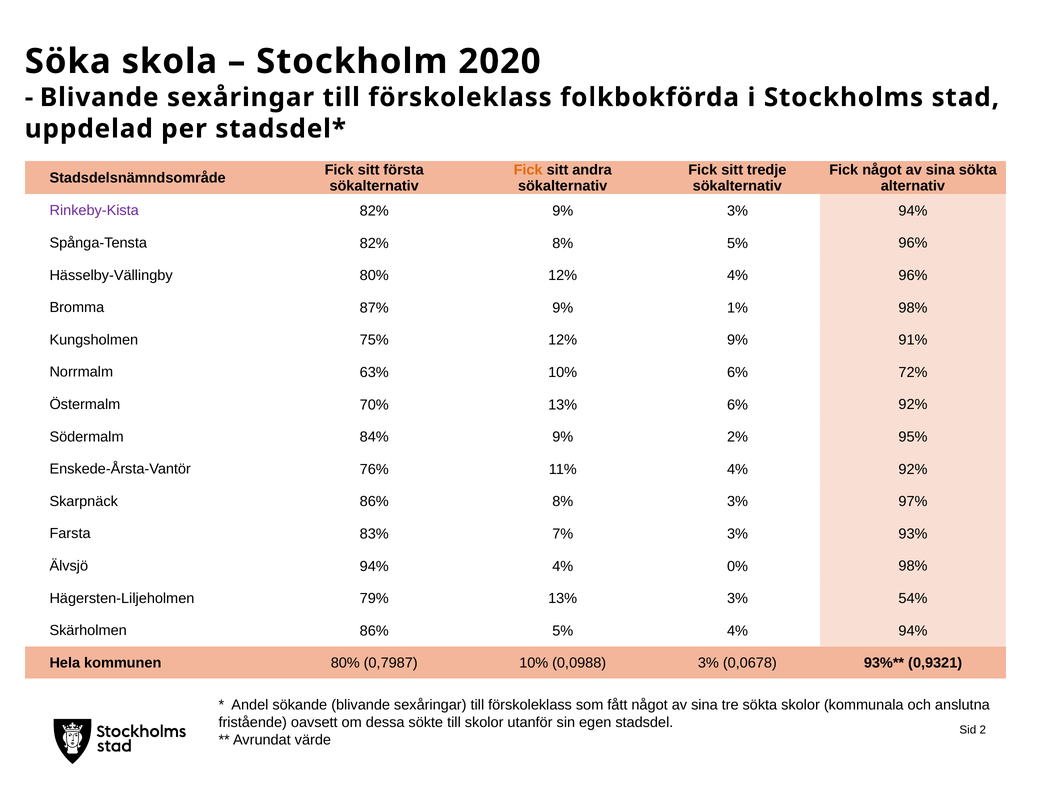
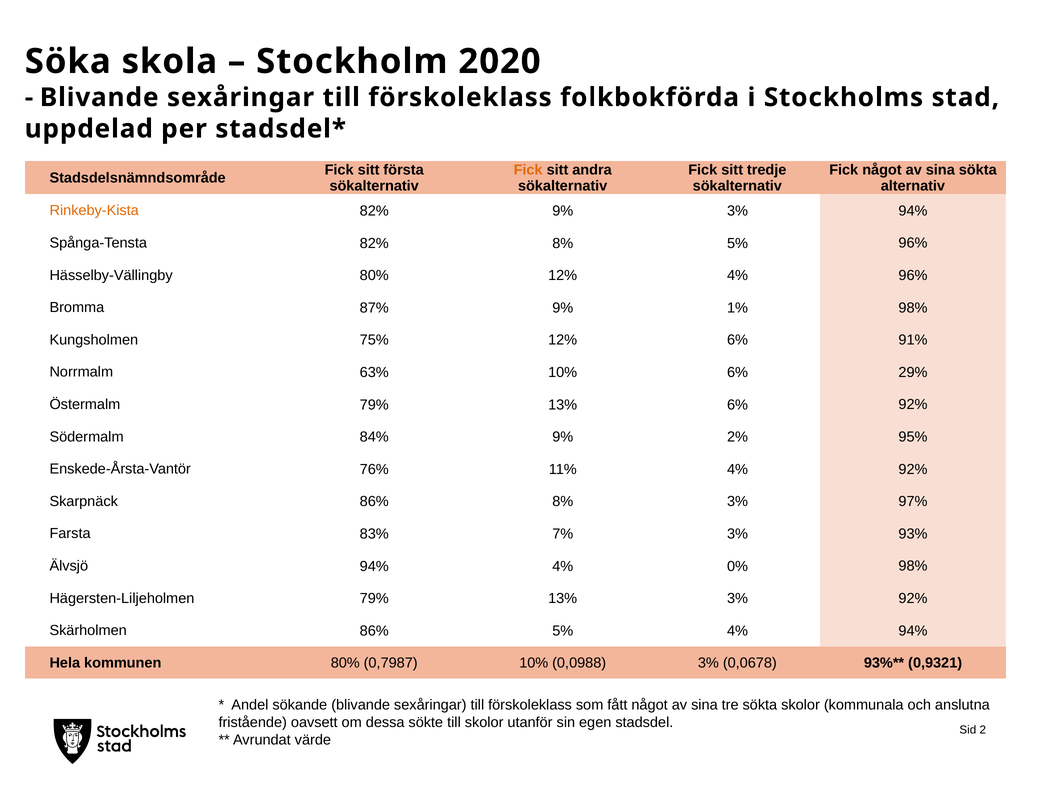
Rinkeby-Kista colour: purple -> orange
12% 9%: 9% -> 6%
72%: 72% -> 29%
Östermalm 70%: 70% -> 79%
3% 54%: 54% -> 92%
